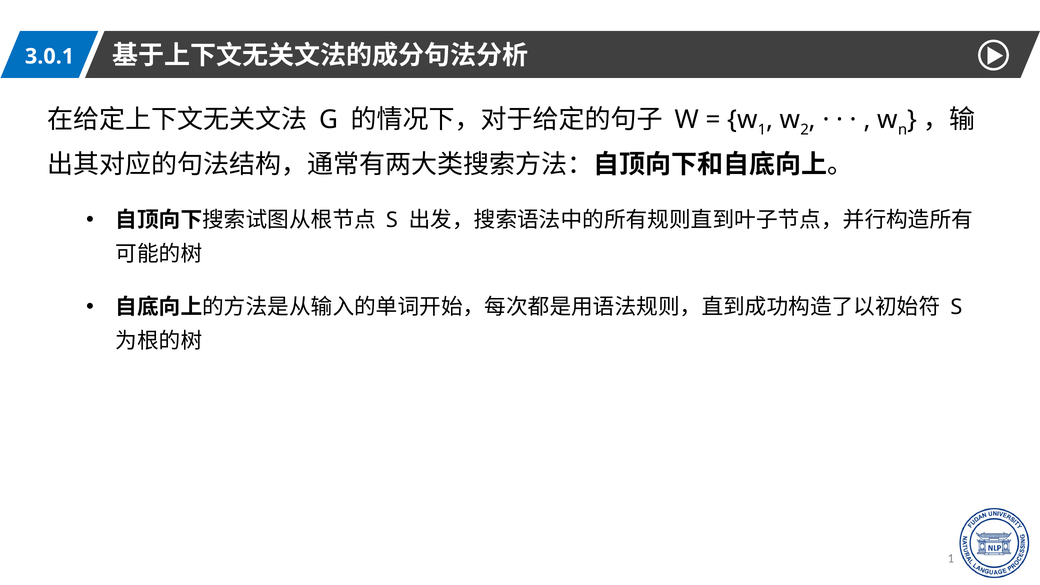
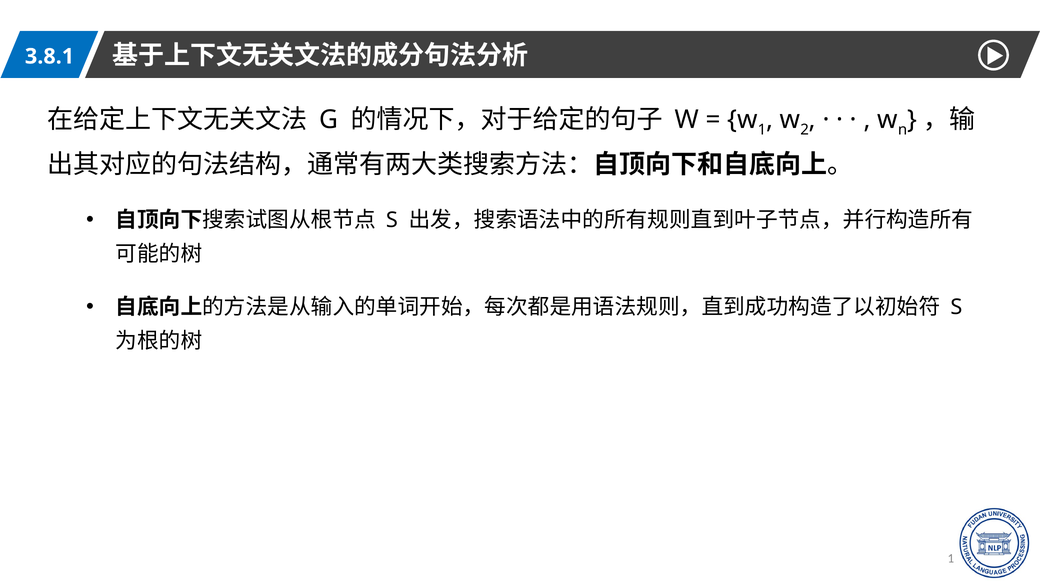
3.0.1: 3.0.1 -> 3.8.1
